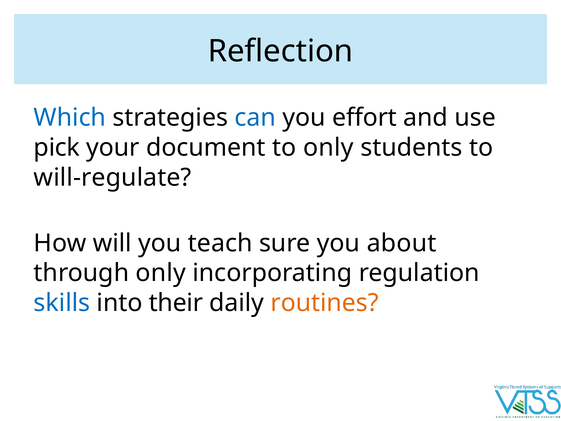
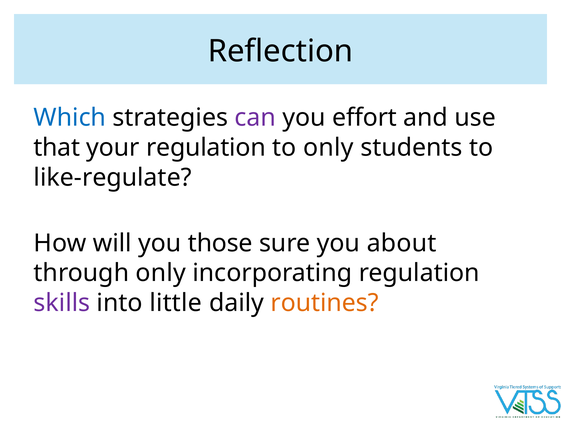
can colour: blue -> purple
pick: pick -> that
your document: document -> regulation
will-regulate: will-regulate -> like-regulate
teach: teach -> those
skills colour: blue -> purple
their: their -> little
